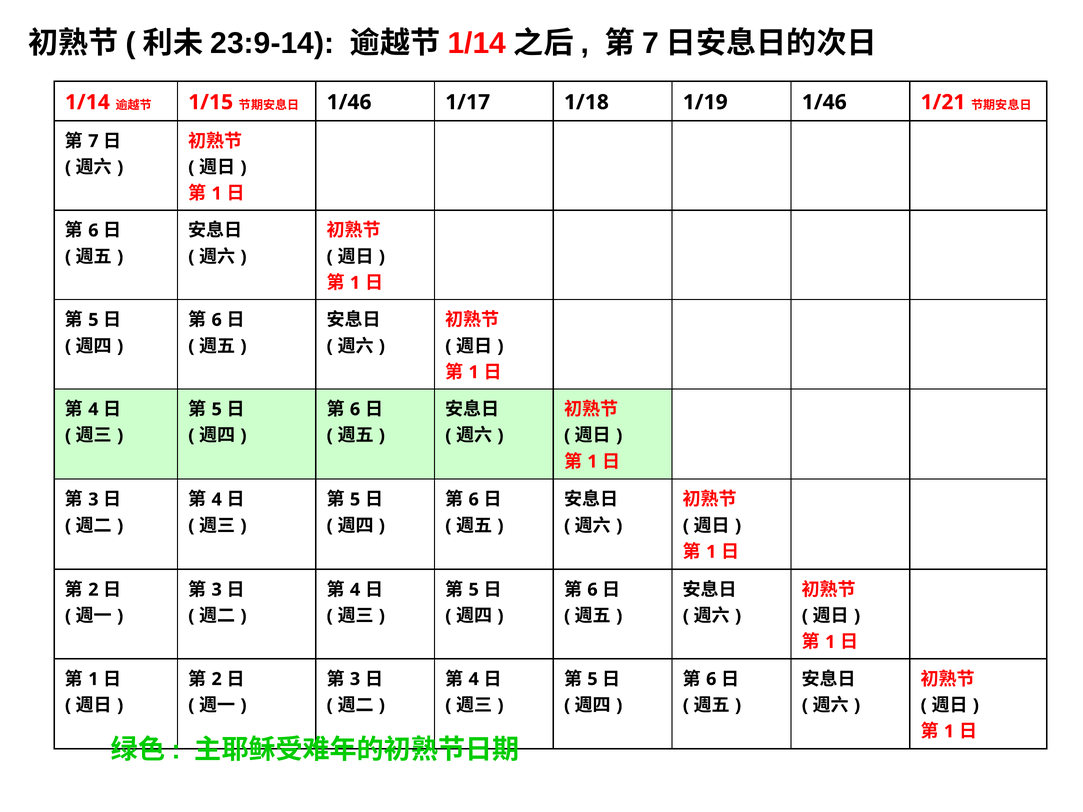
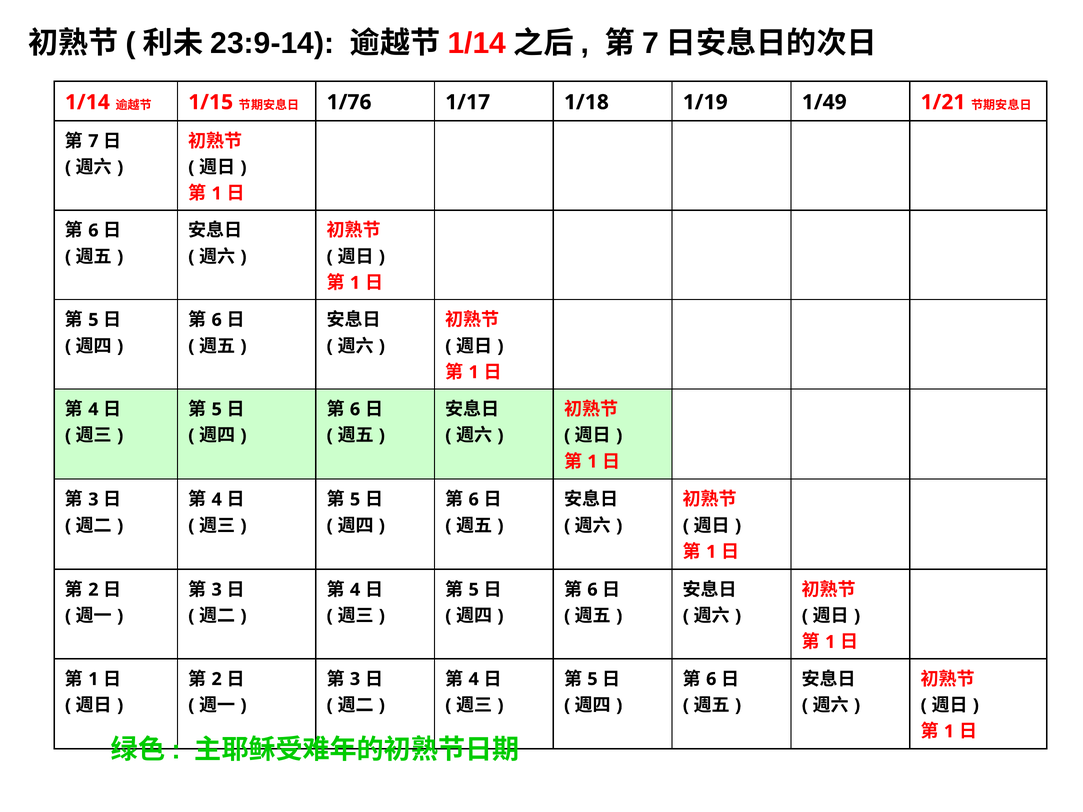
1/46 at (349, 102): 1/46 -> 1/76
1/19 1/46: 1/46 -> 1/49
